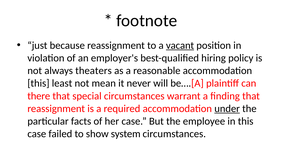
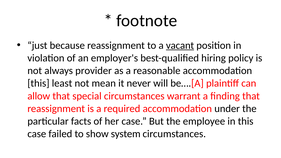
theaters: theaters -> provider
there: there -> allow
under underline: present -> none
